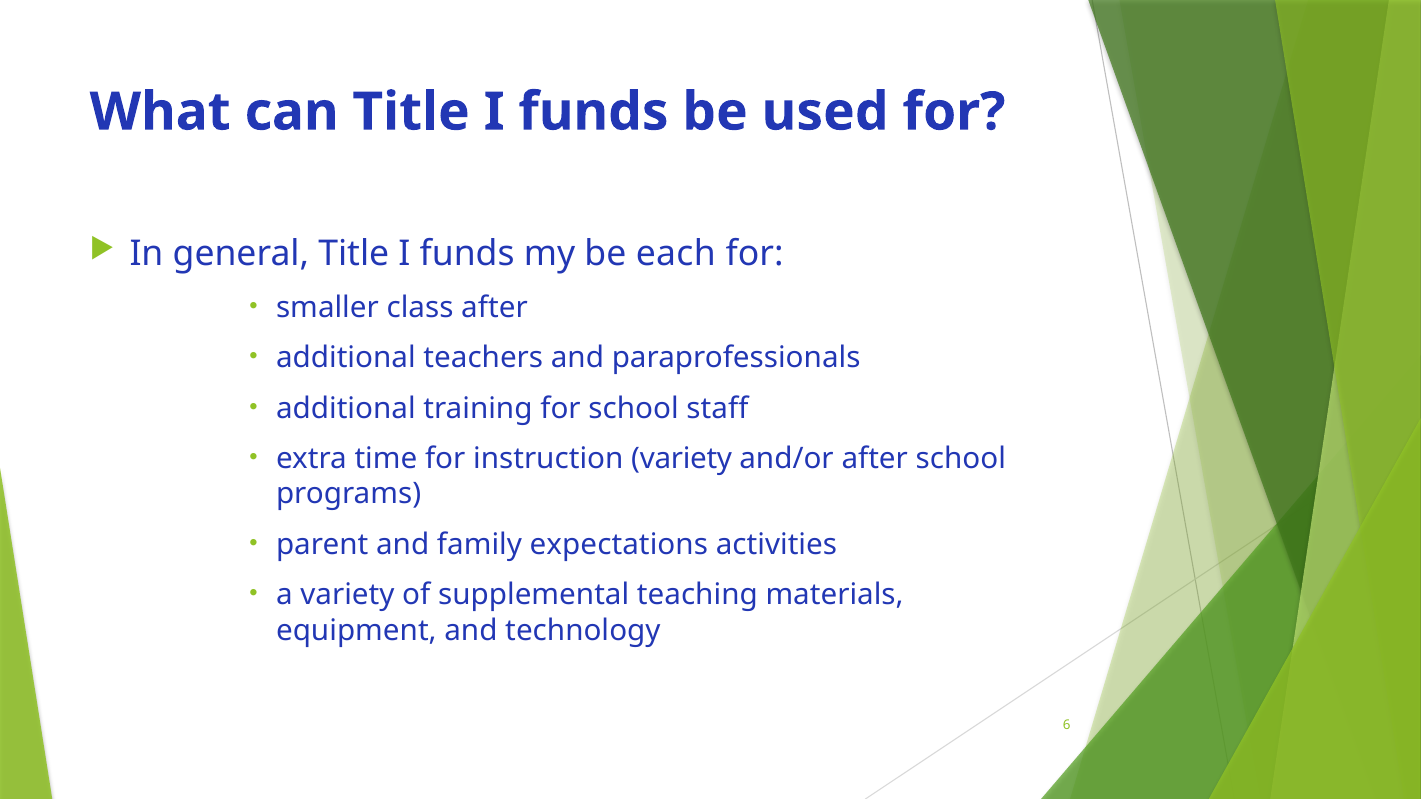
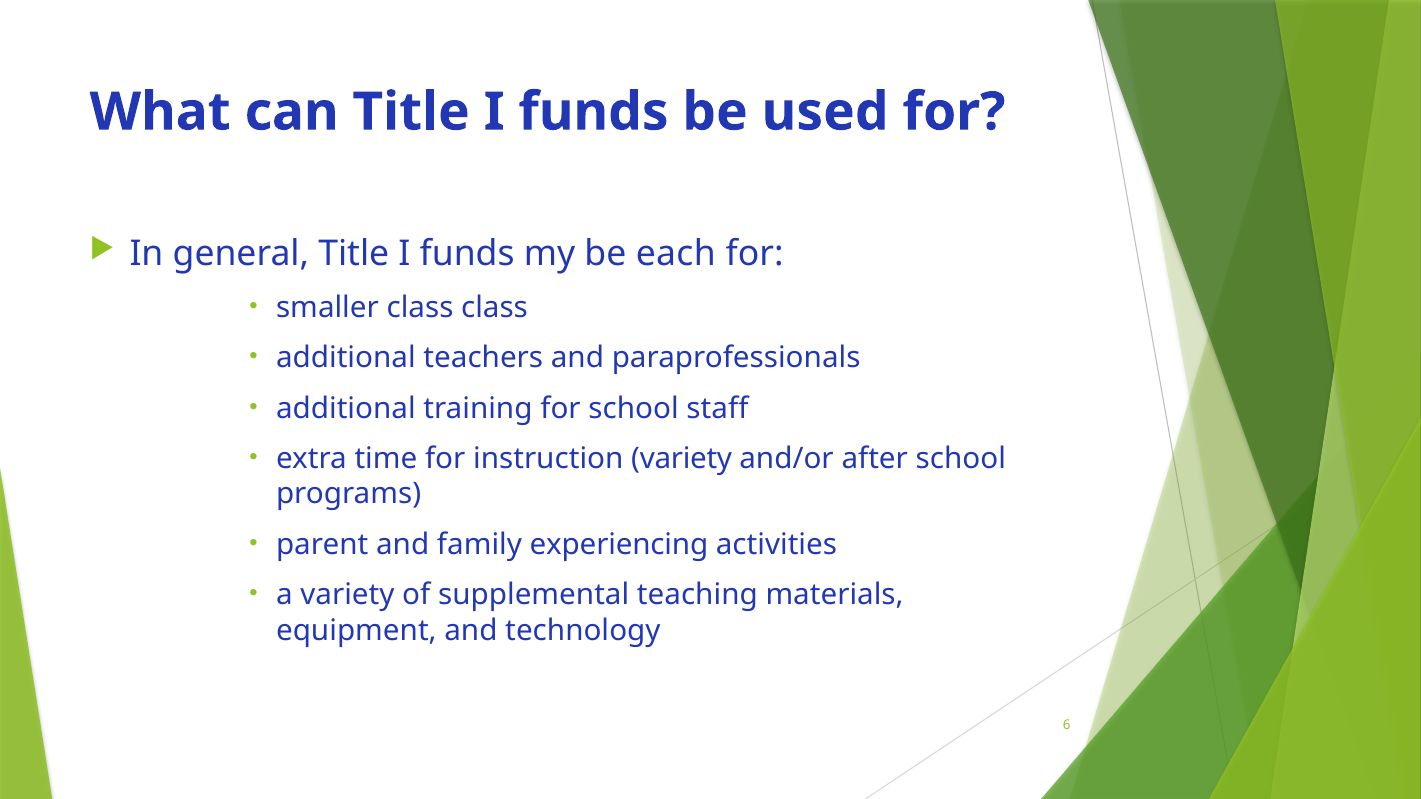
class after: after -> class
expectations: expectations -> experiencing
